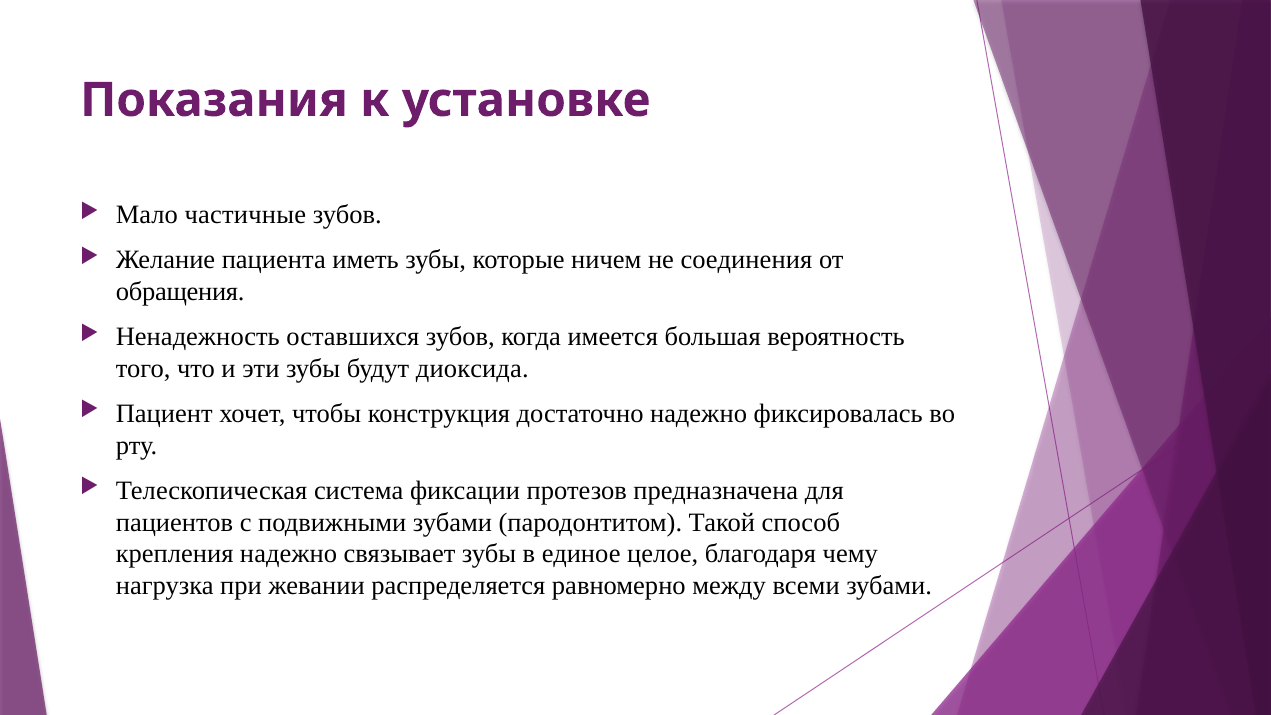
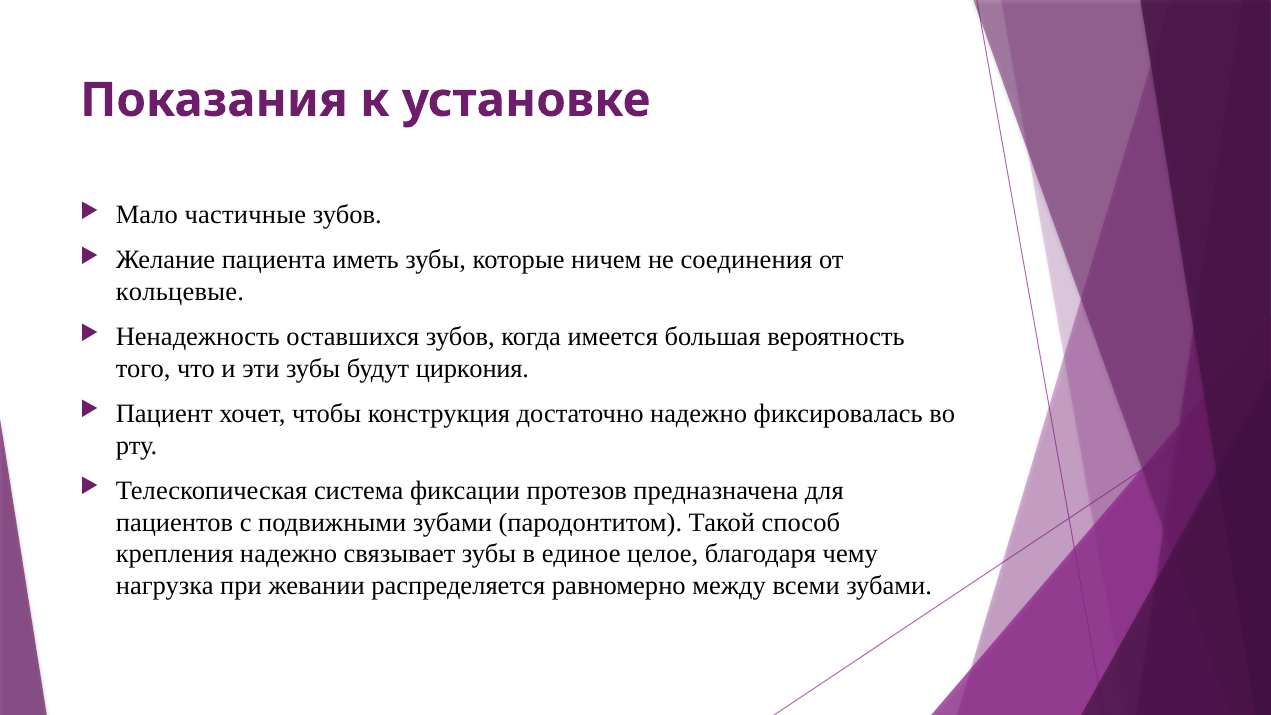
обращения: обращения -> кольцевые
диоксида: диоксида -> циркония
